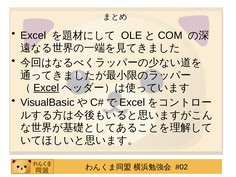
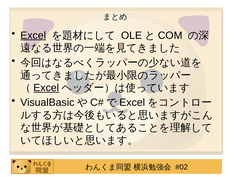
Excel at (33, 35) underline: none -> present
